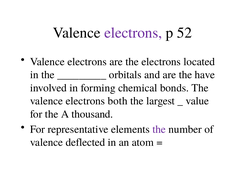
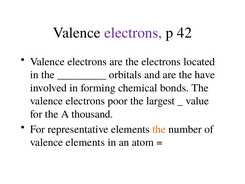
52: 52 -> 42
both: both -> poor
the at (159, 129) colour: purple -> orange
valence deflected: deflected -> elements
